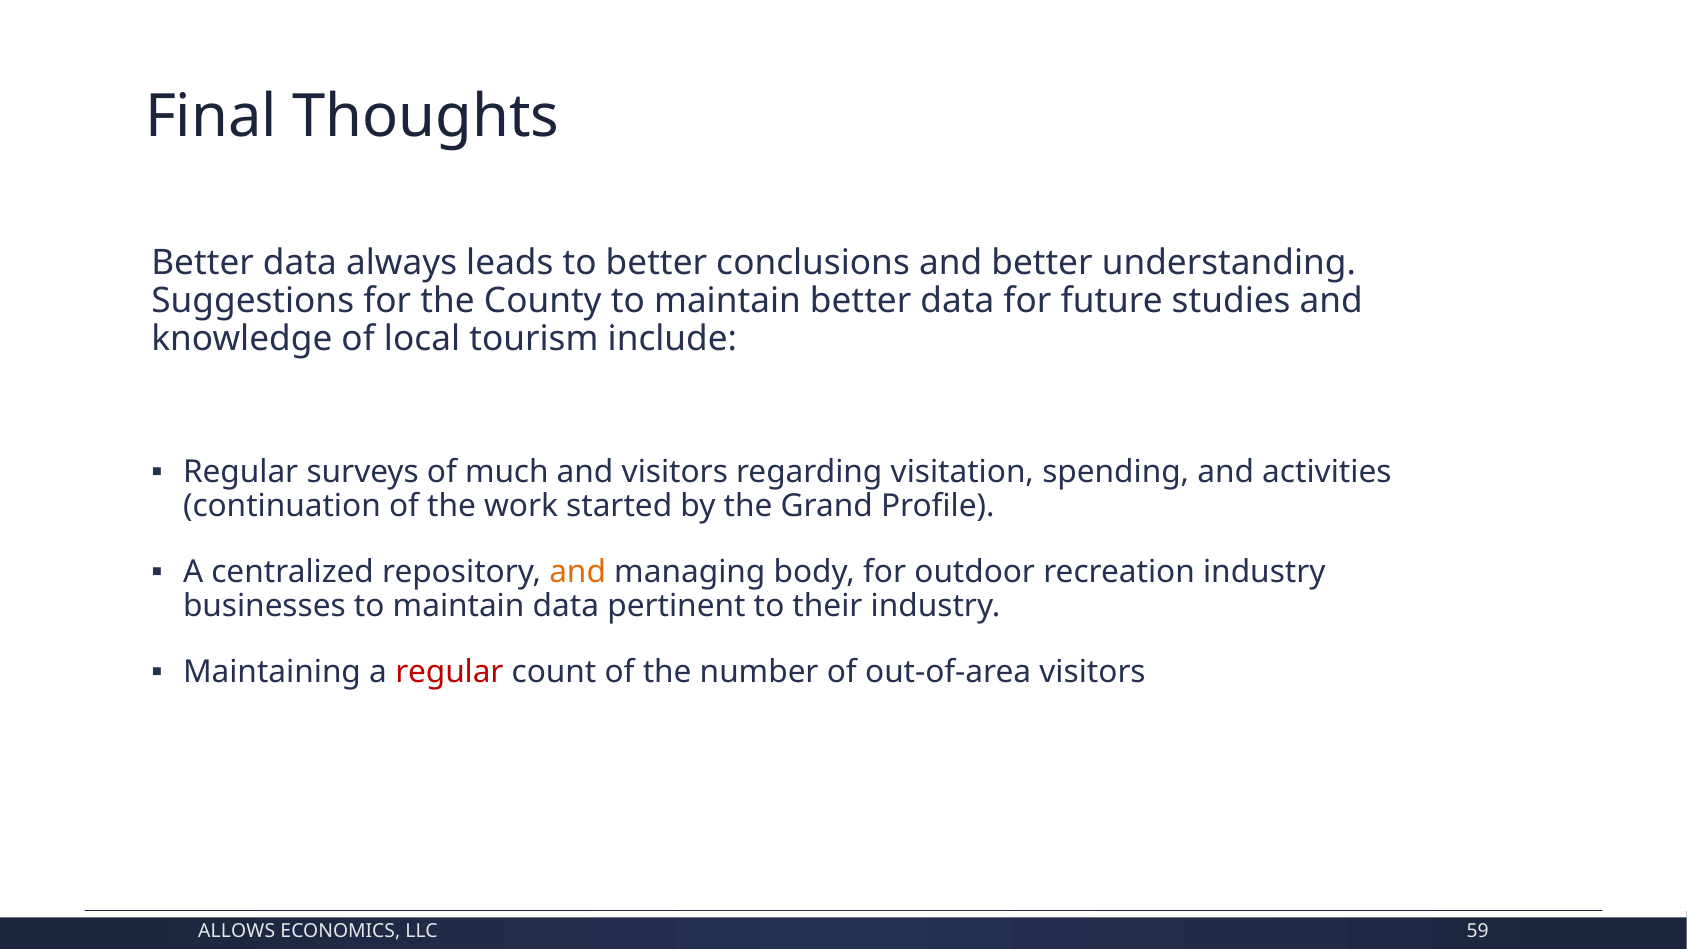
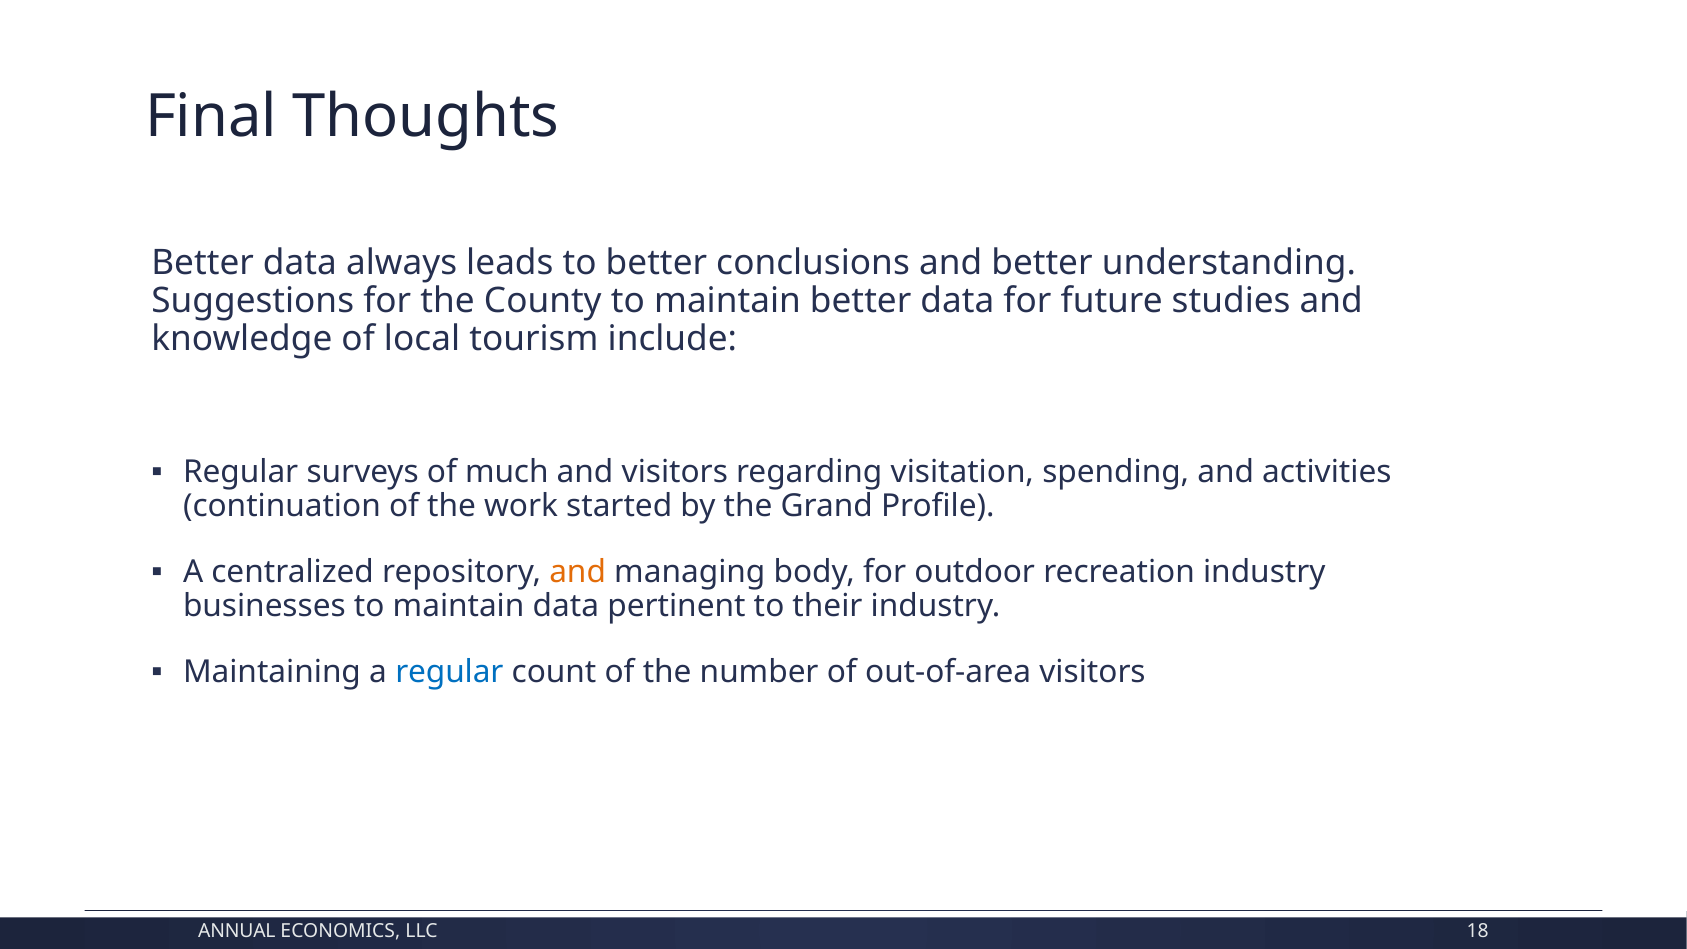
regular at (449, 672) colour: red -> blue
ALLOWS: ALLOWS -> ANNUAL
59: 59 -> 18
